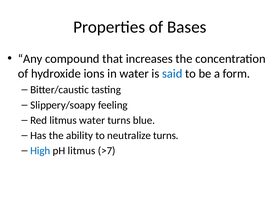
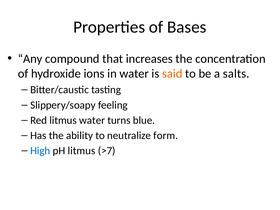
said colour: blue -> orange
form: form -> salts
neutralize turns: turns -> form
